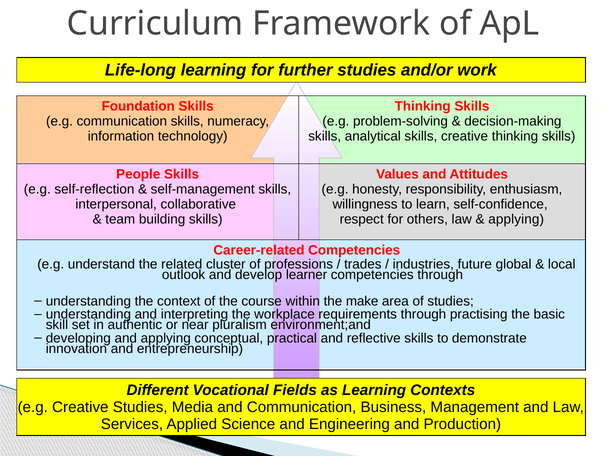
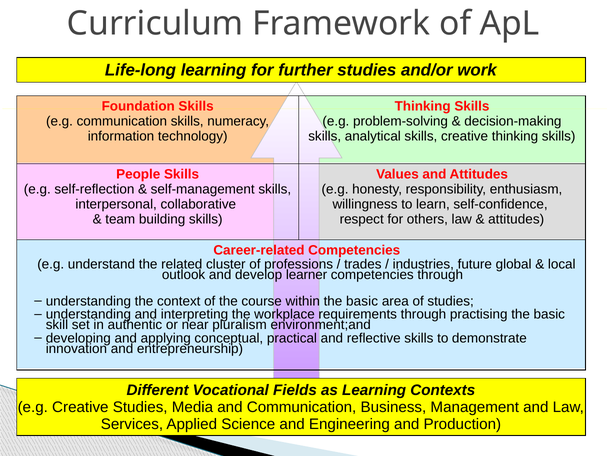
applying at (516, 219): applying -> attitudes
within the make: make -> basic
